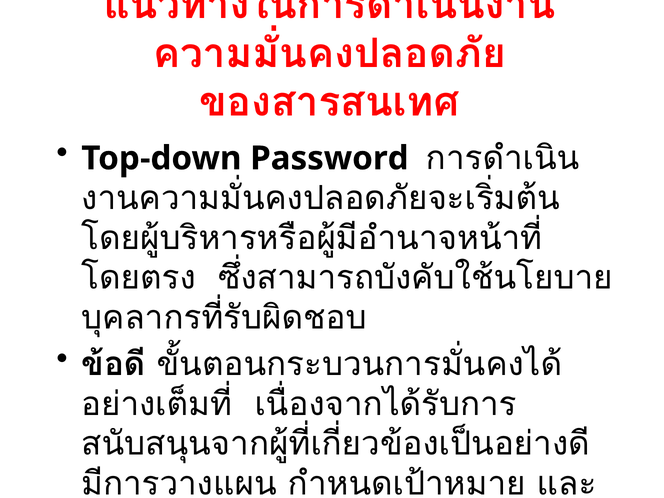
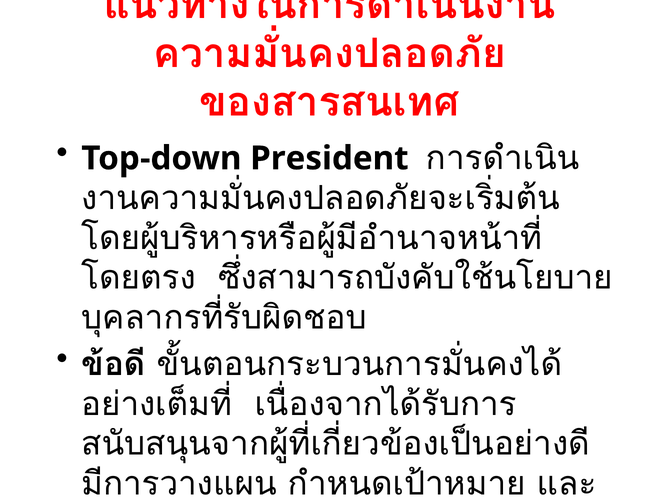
Password: Password -> President
